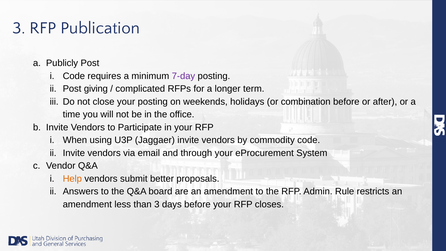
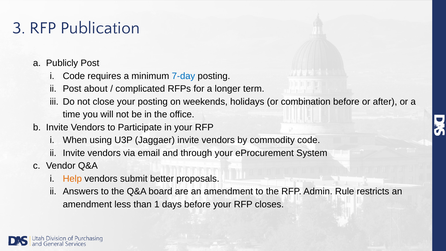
7-day colour: purple -> blue
giving: giving -> about
than 3: 3 -> 1
